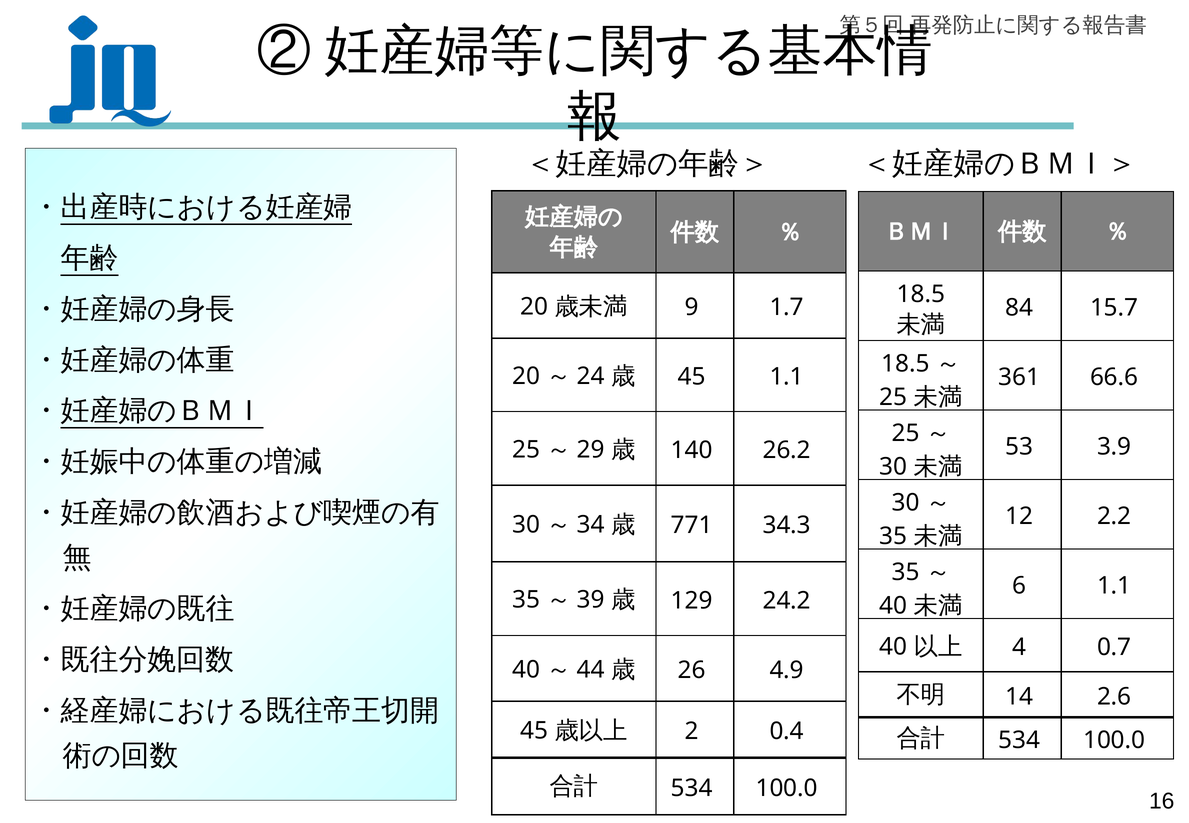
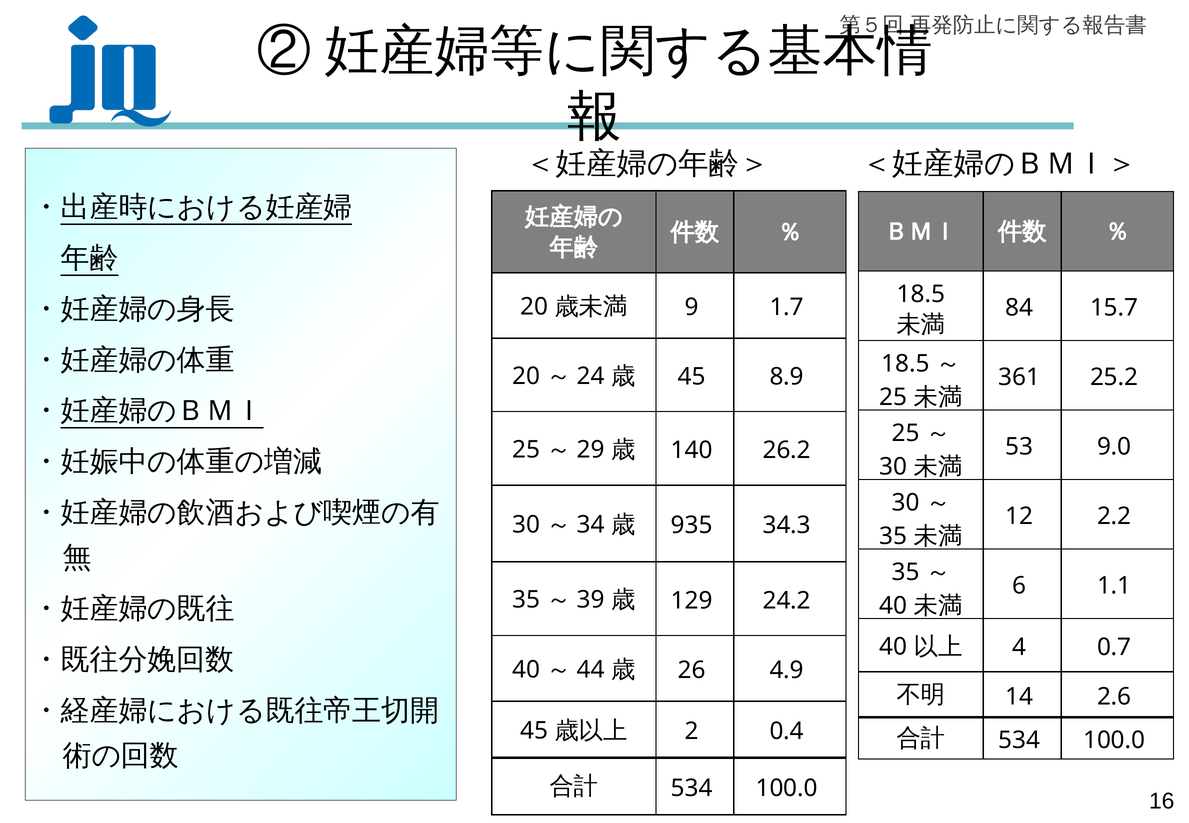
45 1.1: 1.1 -> 8.9
66.6: 66.6 -> 25.2
3.9: 3.9 -> 9.0
771: 771 -> 935
